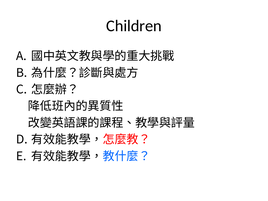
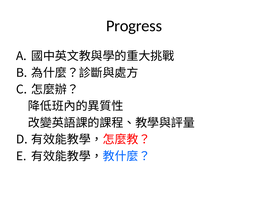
Children: Children -> Progress
